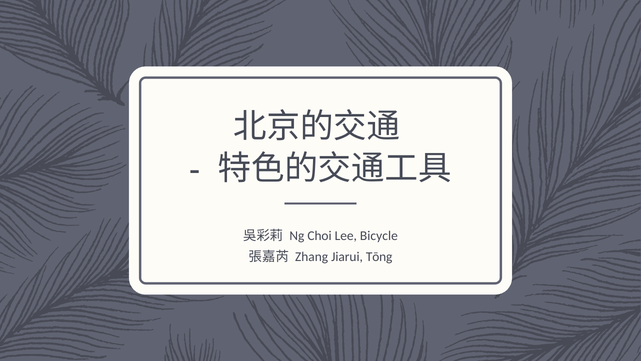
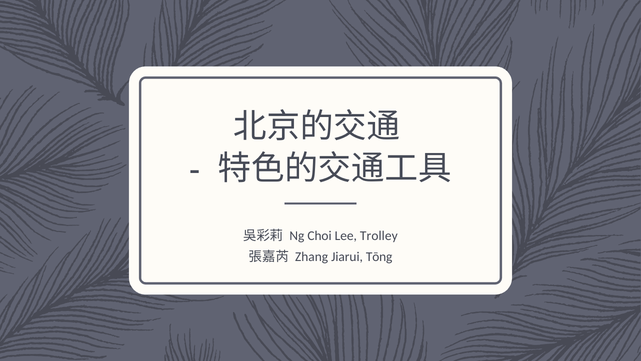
Bicycle: Bicycle -> Trolley
